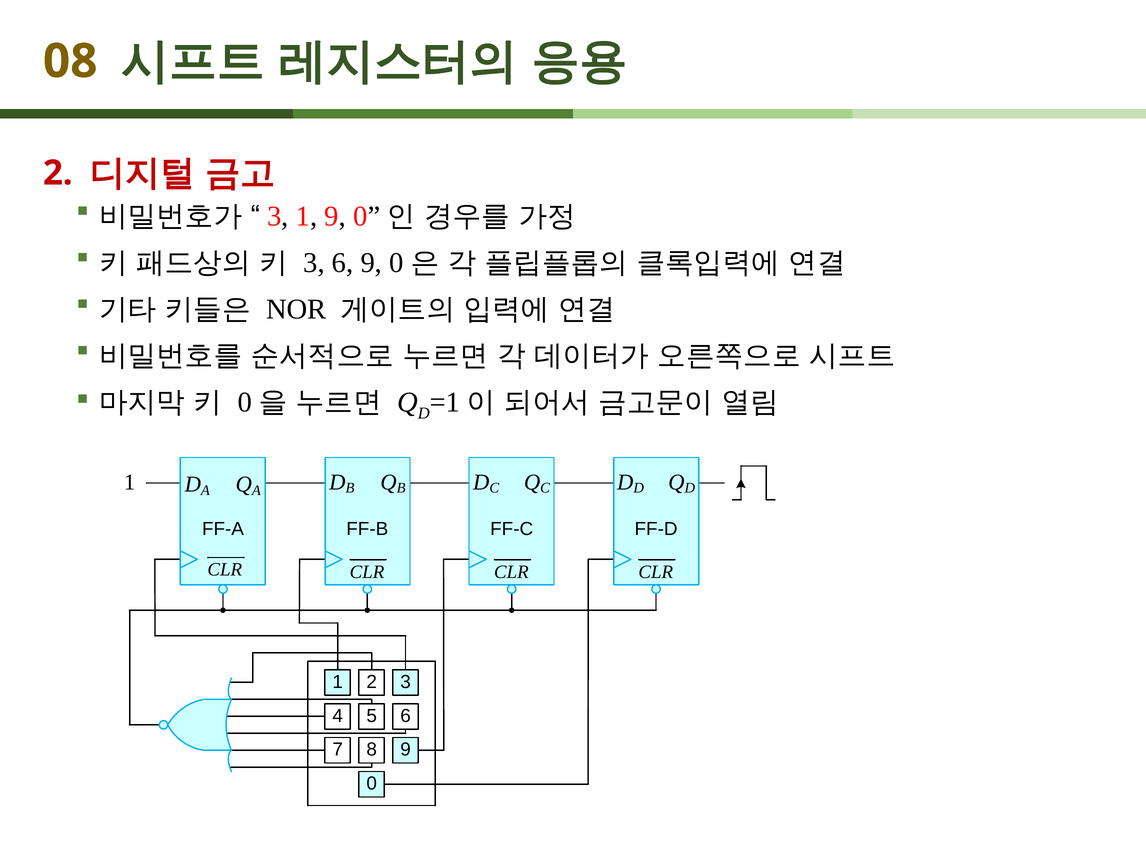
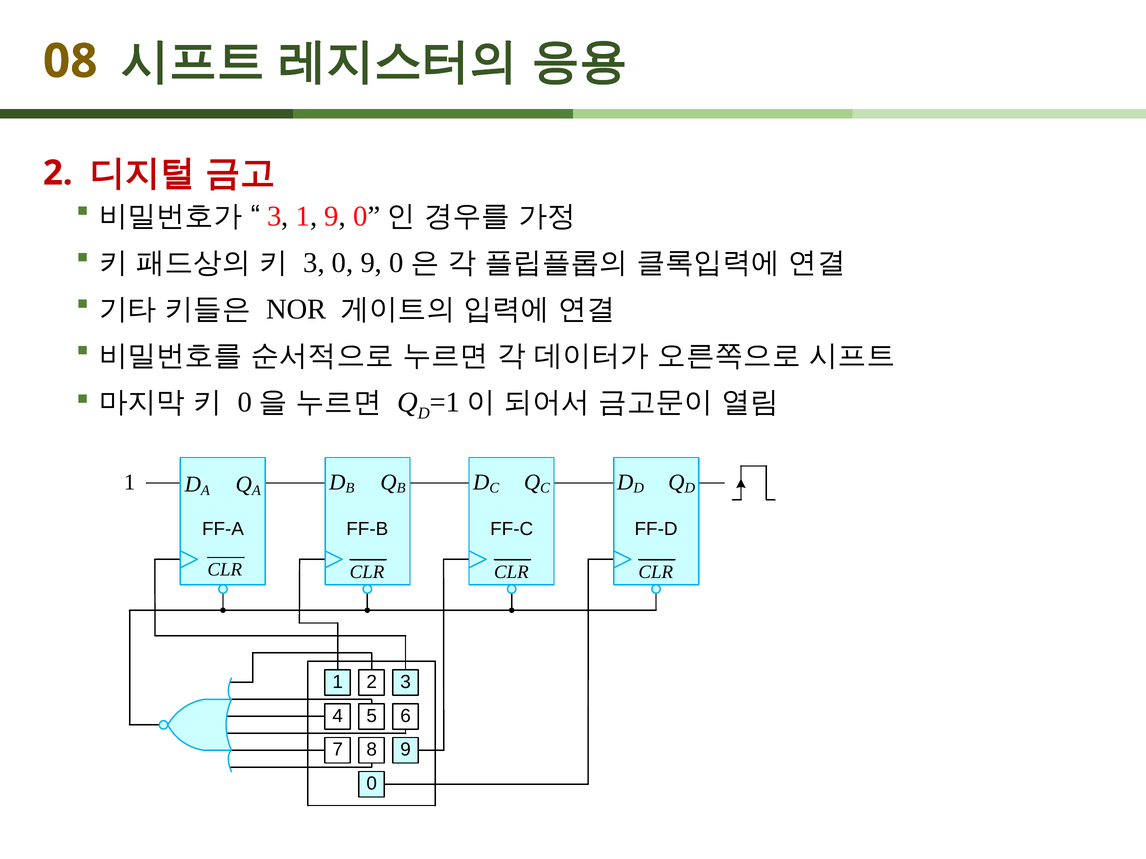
3 6: 6 -> 0
